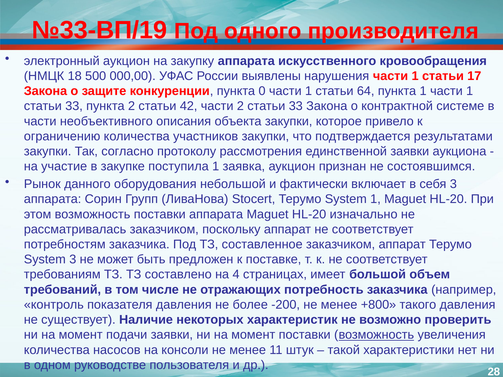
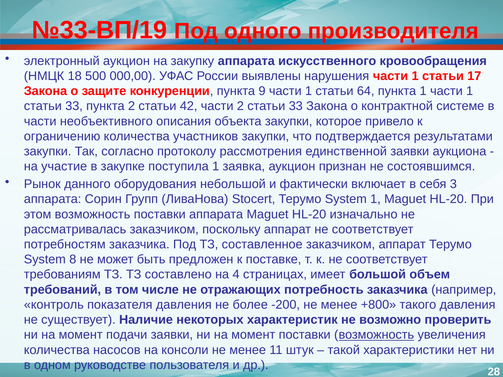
0: 0 -> 9
System 3: 3 -> 8
